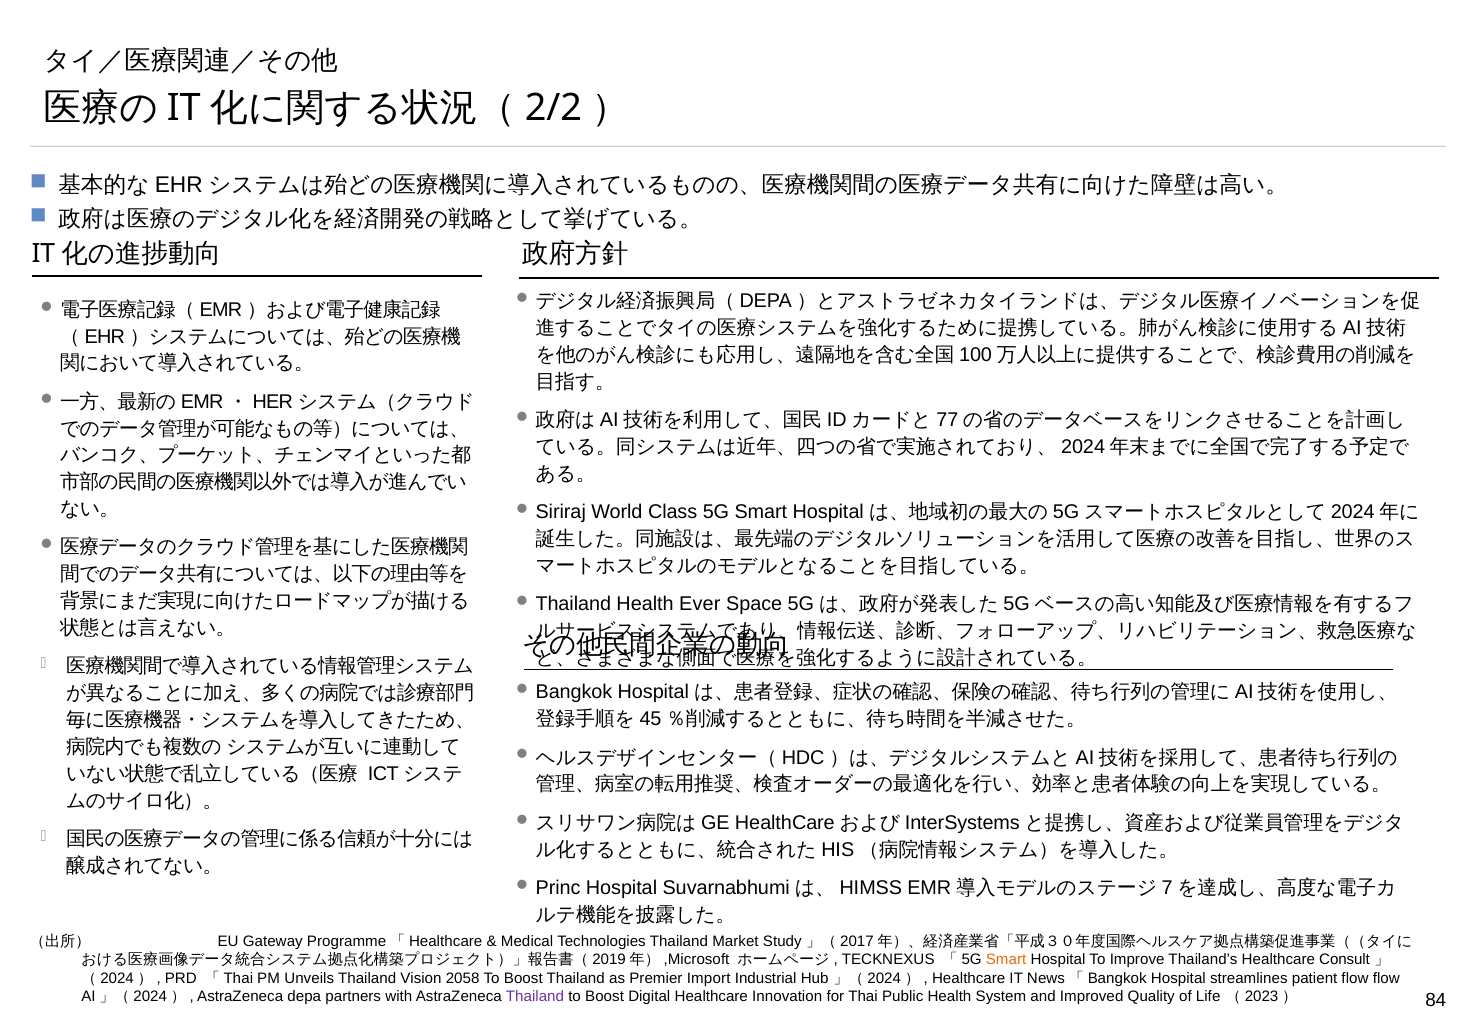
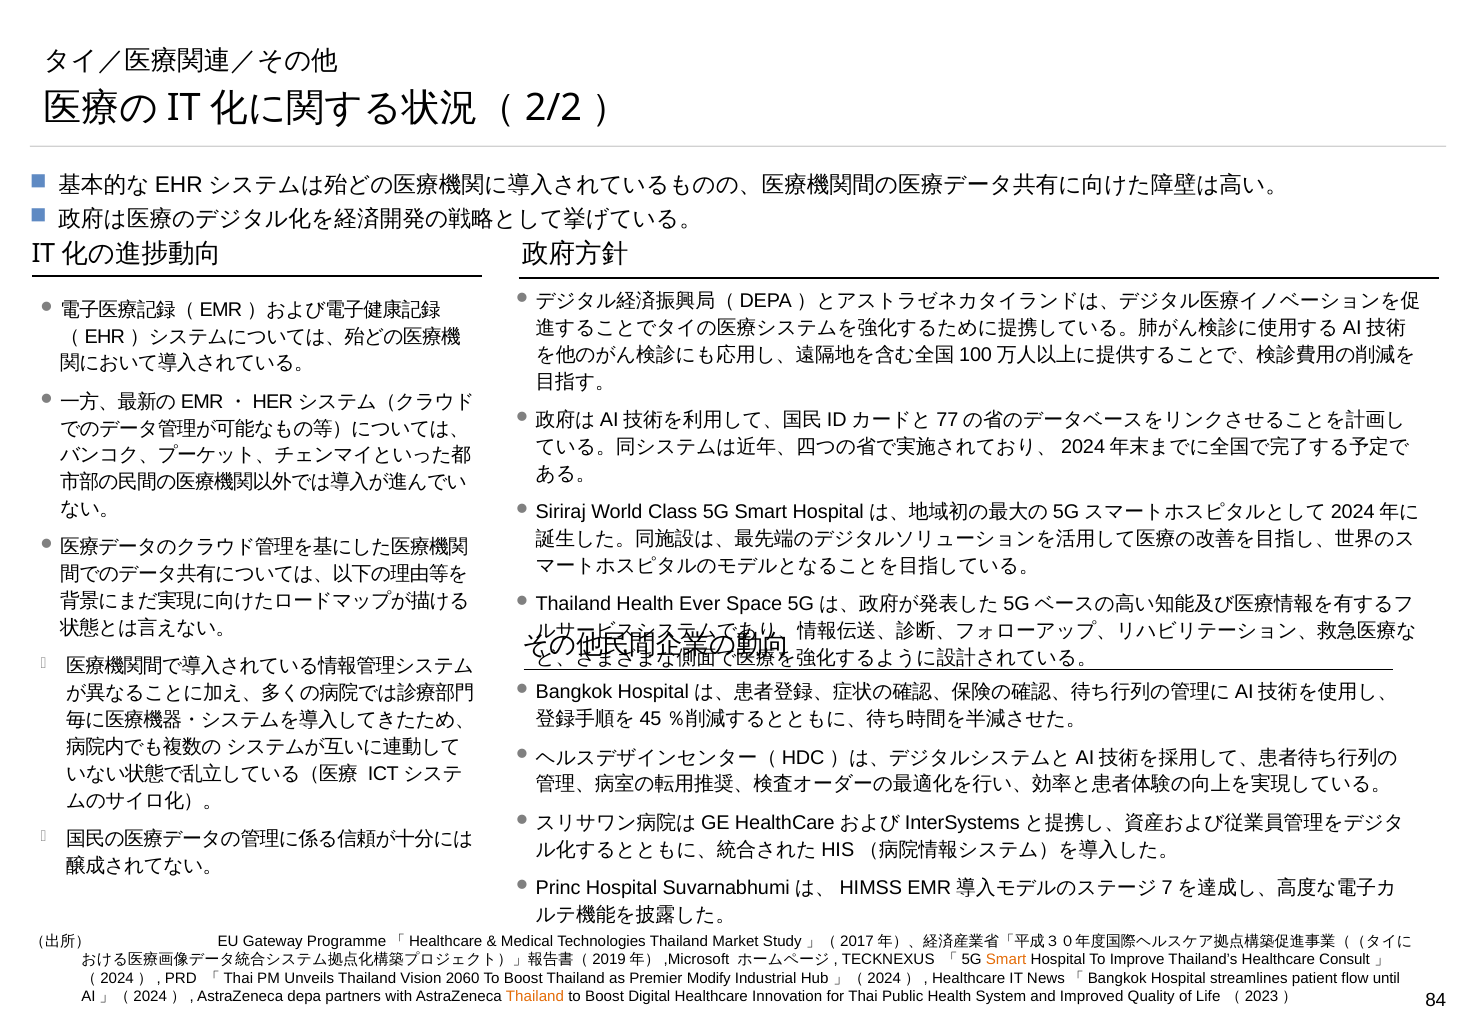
2058: 2058 -> 2060
Import: Import -> Modify
flow flow: flow -> until
Thailand at (535, 996) colour: purple -> orange
